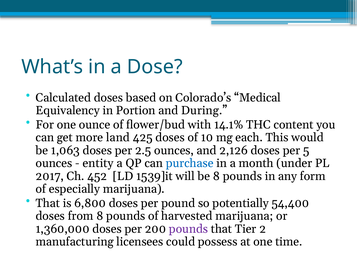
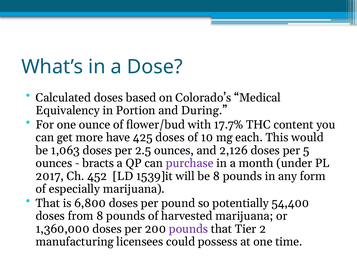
14.1%: 14.1% -> 17.7%
land: land -> have
entity: entity -> bracts
purchase colour: blue -> purple
